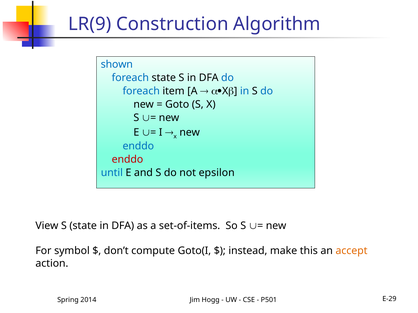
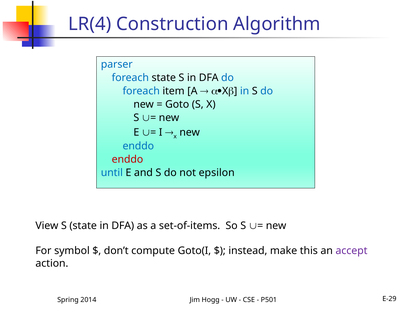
LR(9: LR(9 -> LR(4
shown: shown -> parser
accept colour: orange -> purple
